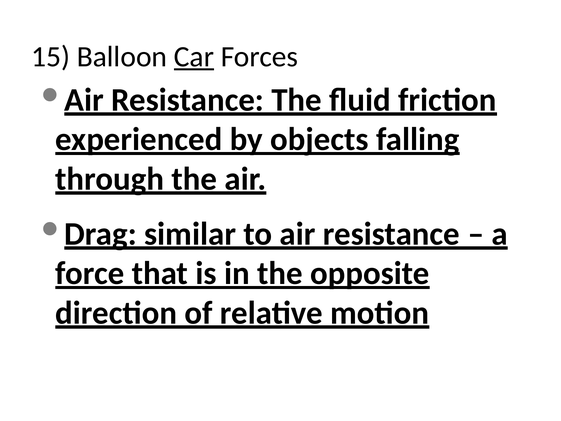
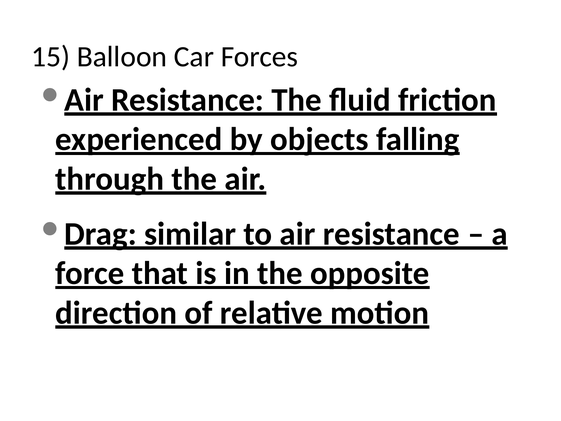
Car underline: present -> none
